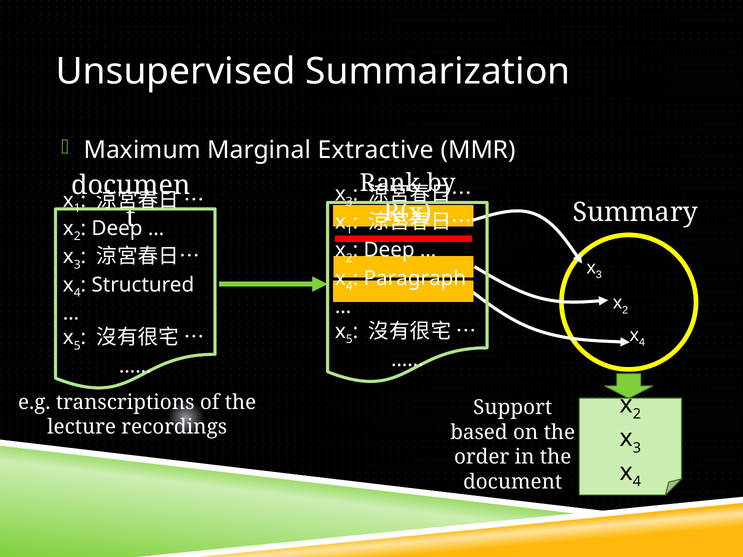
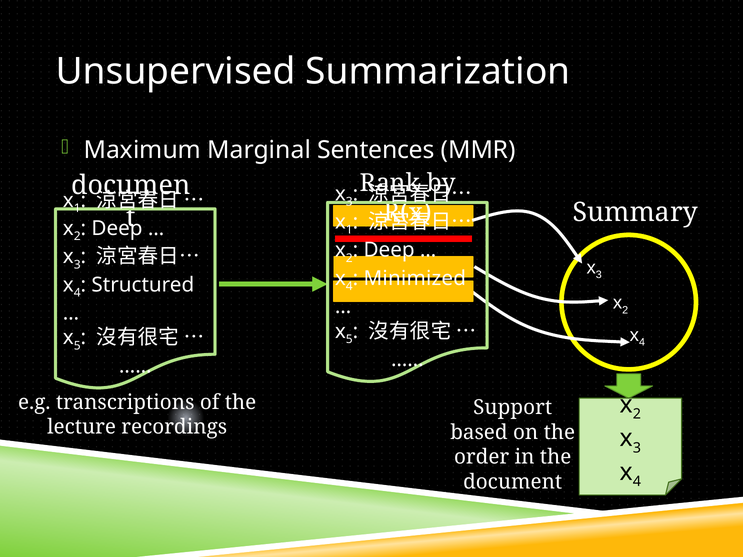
Extractive: Extractive -> Sentences
Paragraph: Paragraph -> Minimized
